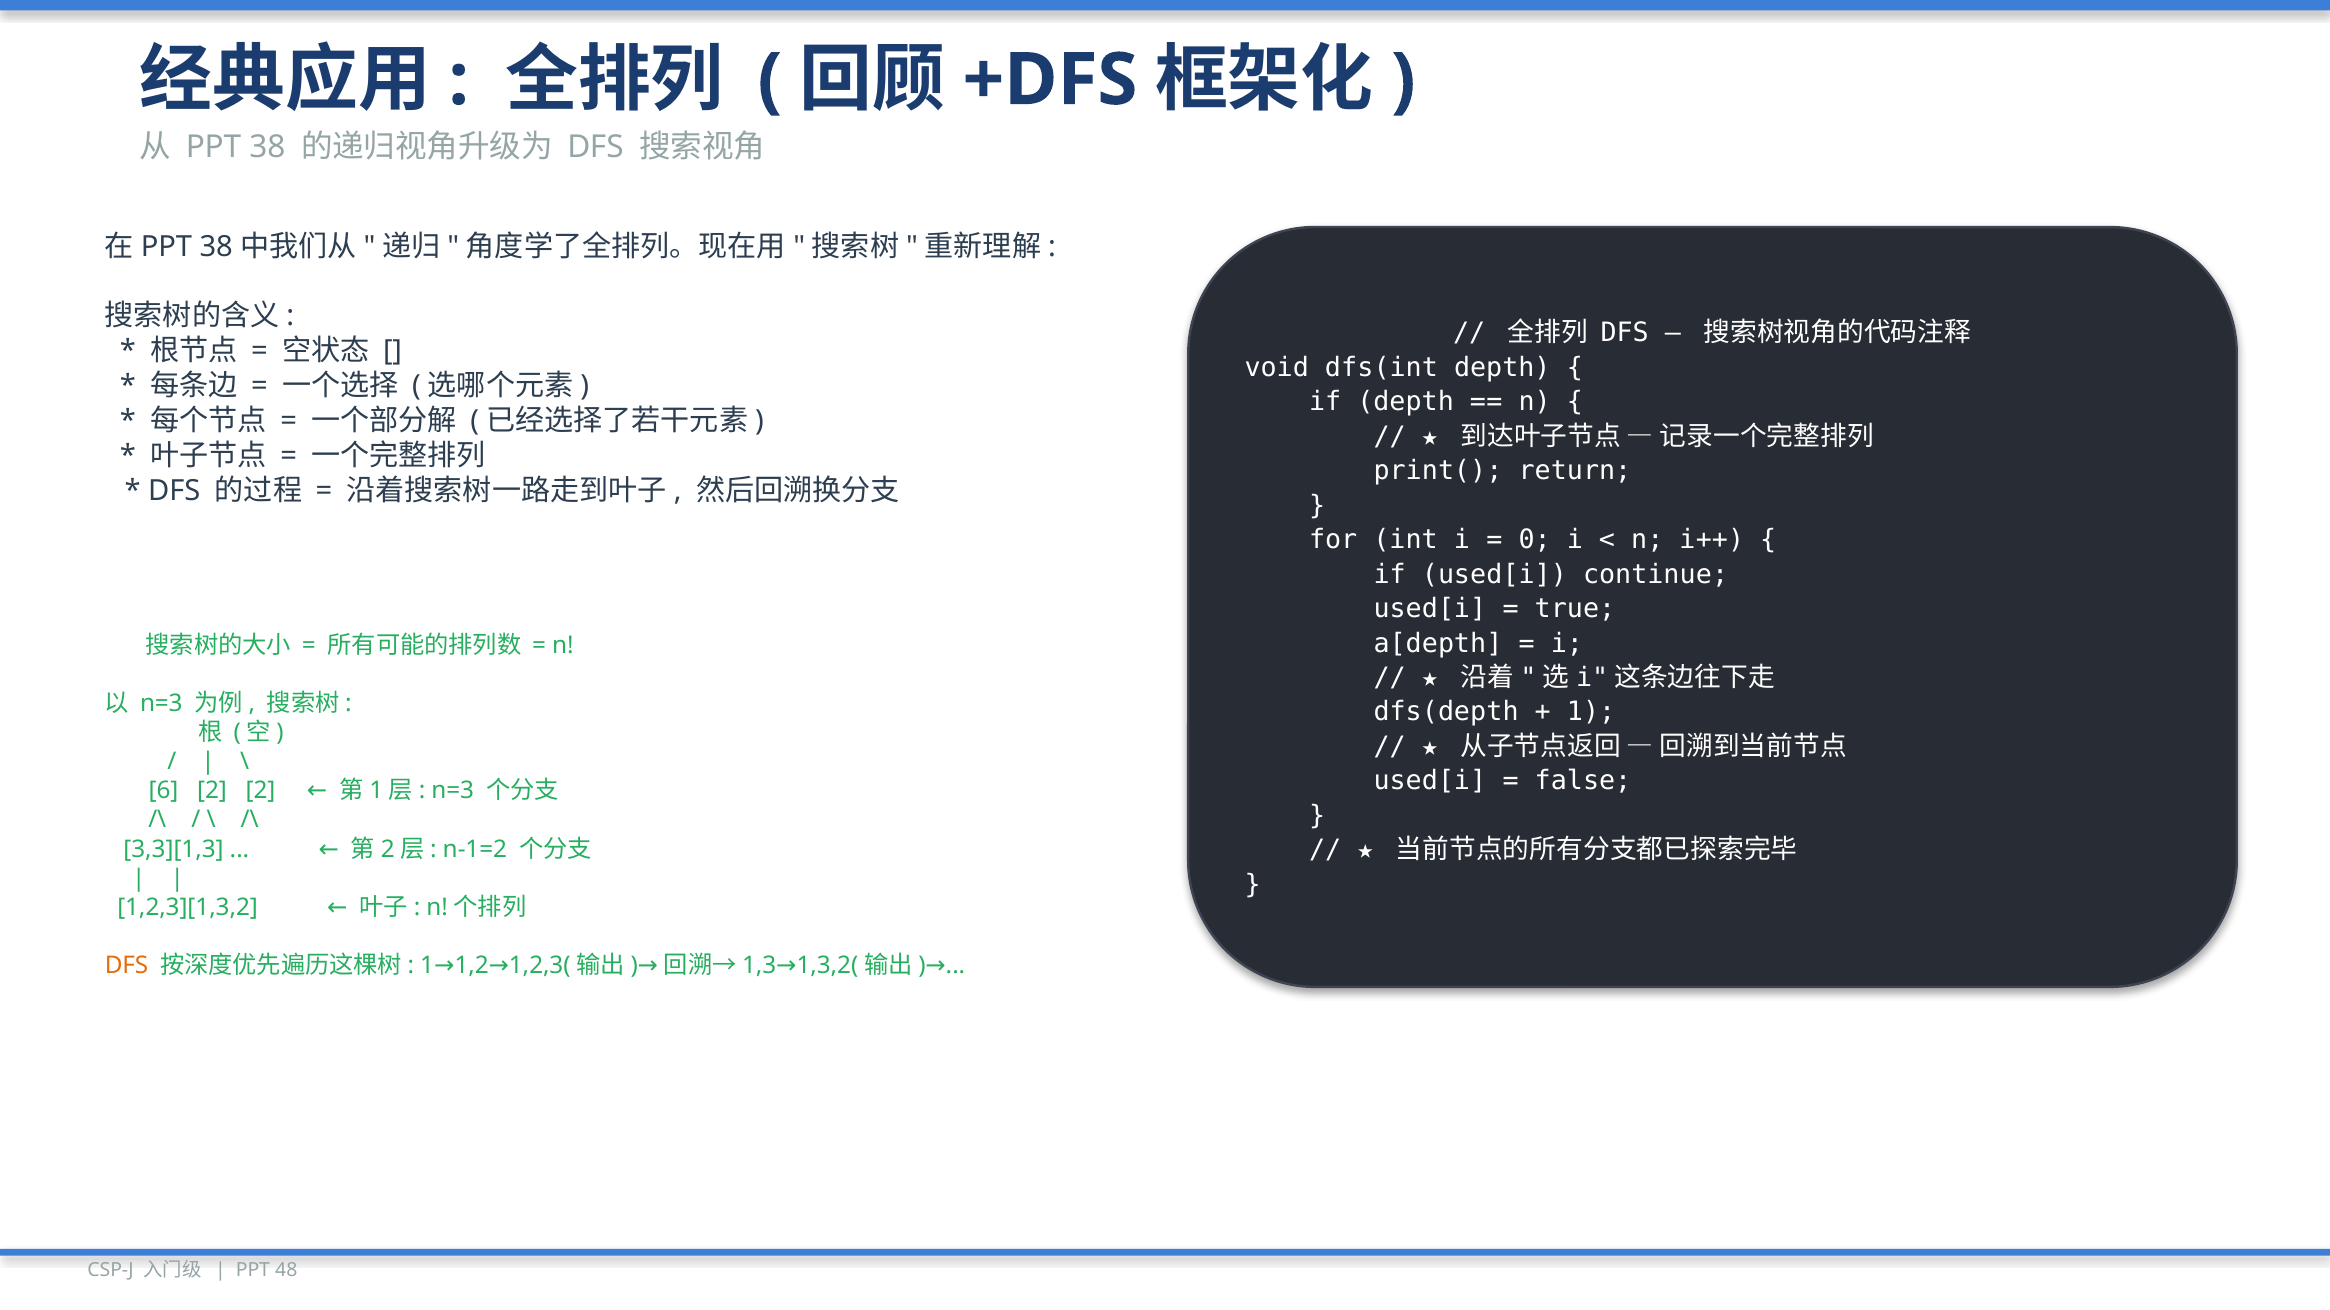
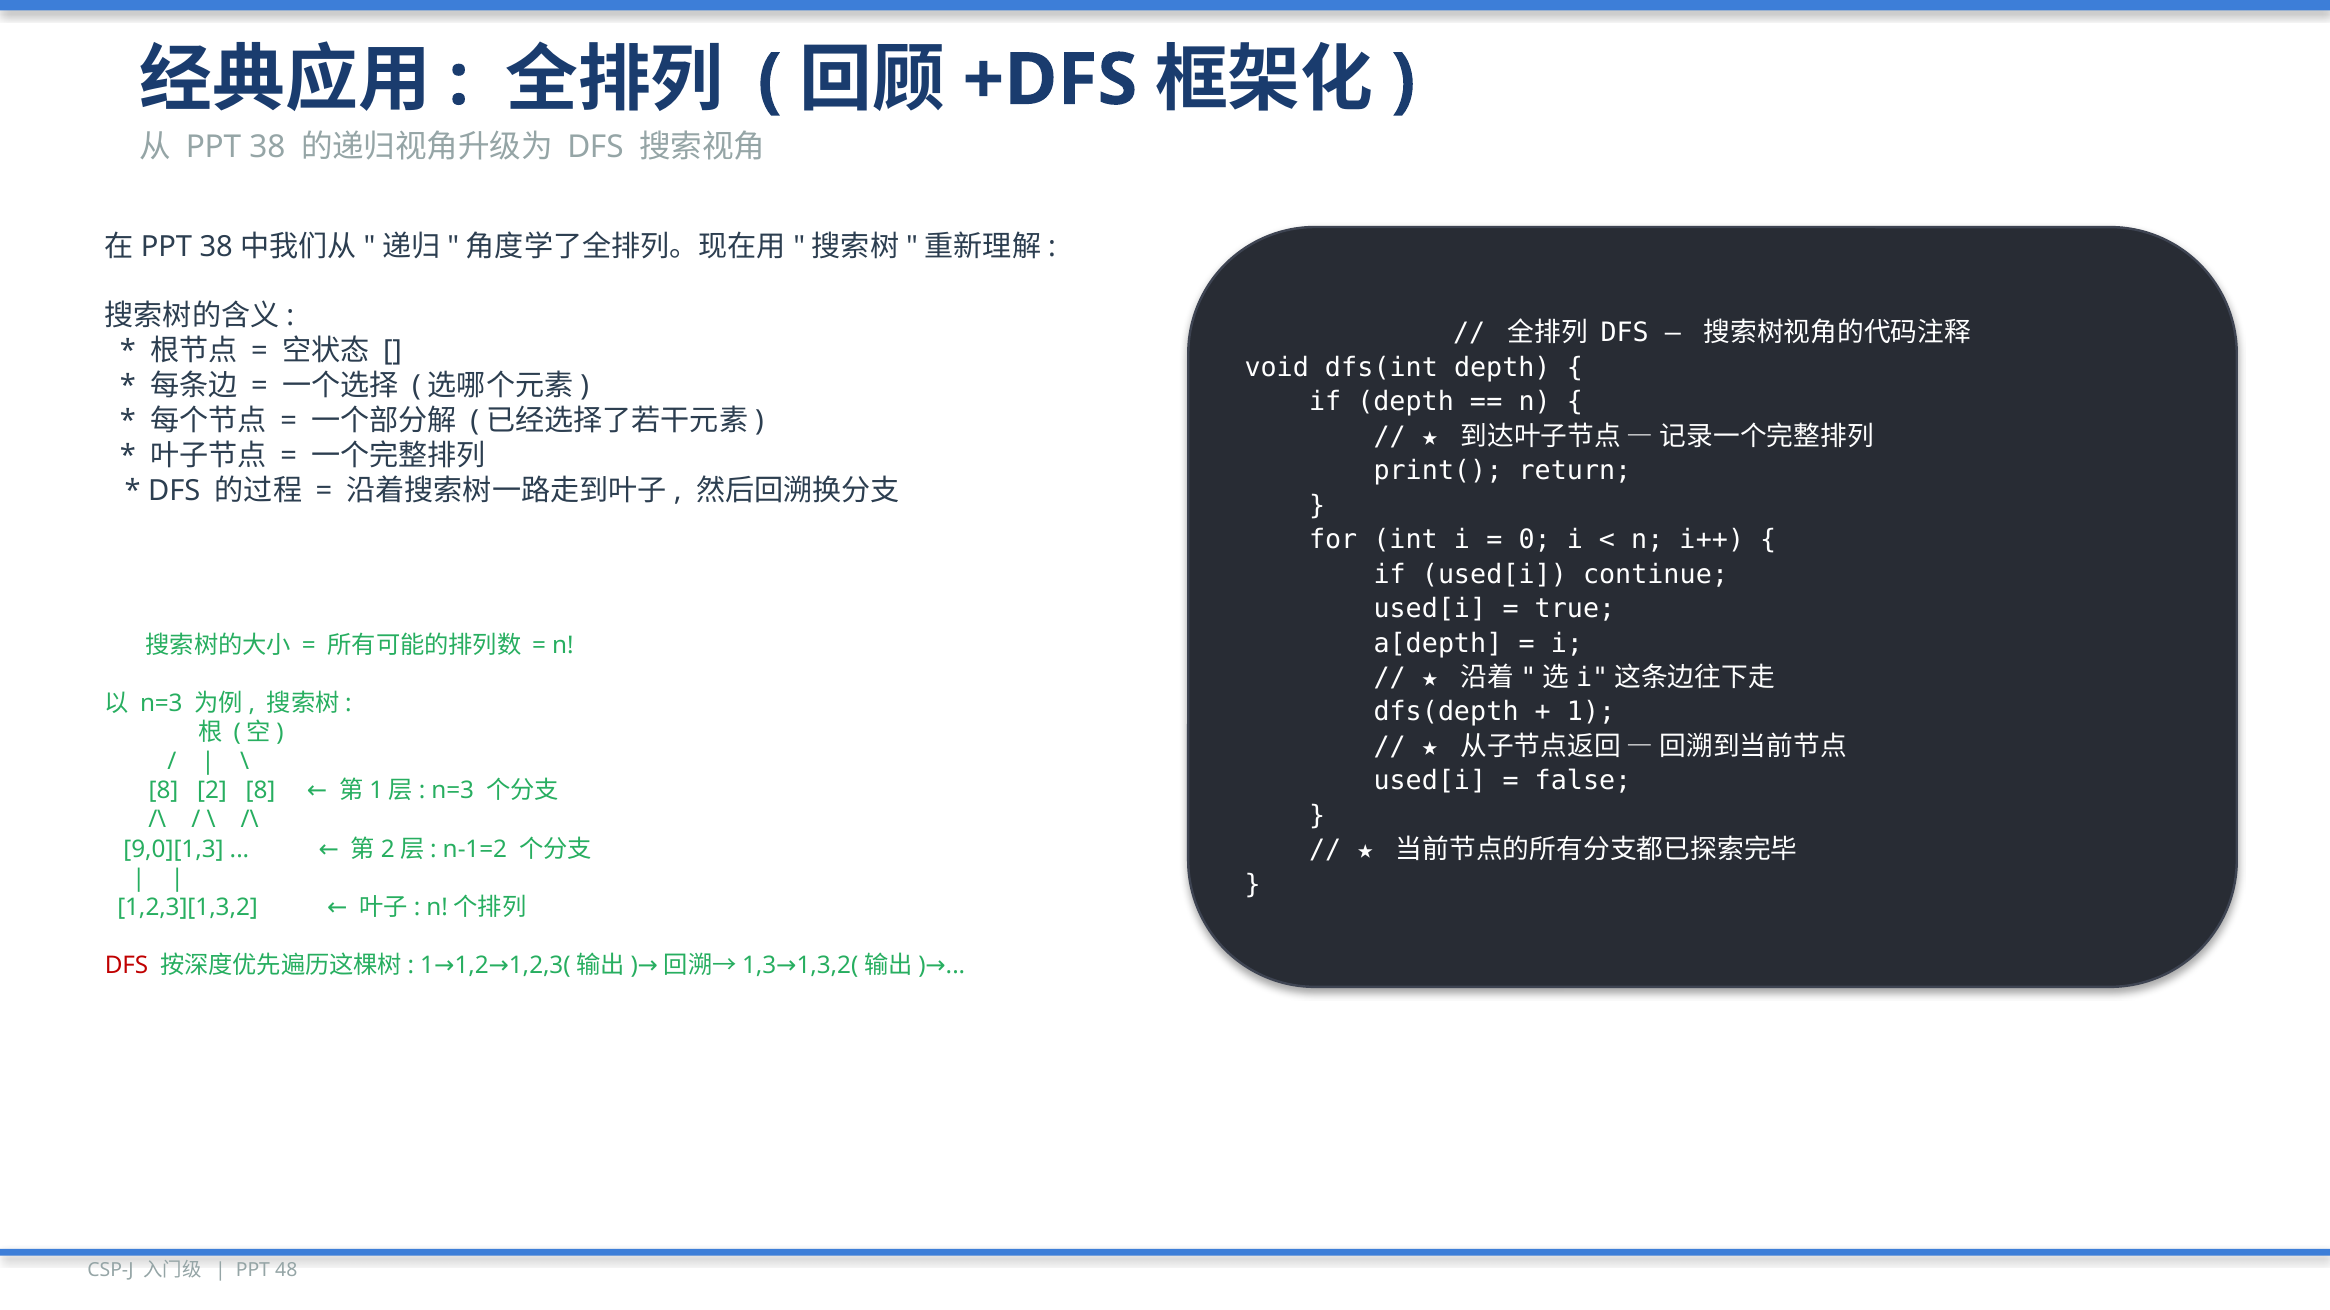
6 at (164, 791): 6 -> 8
2 2: 2 -> 8
3,3][1,3: 3,3][1,3 -> 9,0][1,3
DFS at (127, 966) colour: orange -> red
